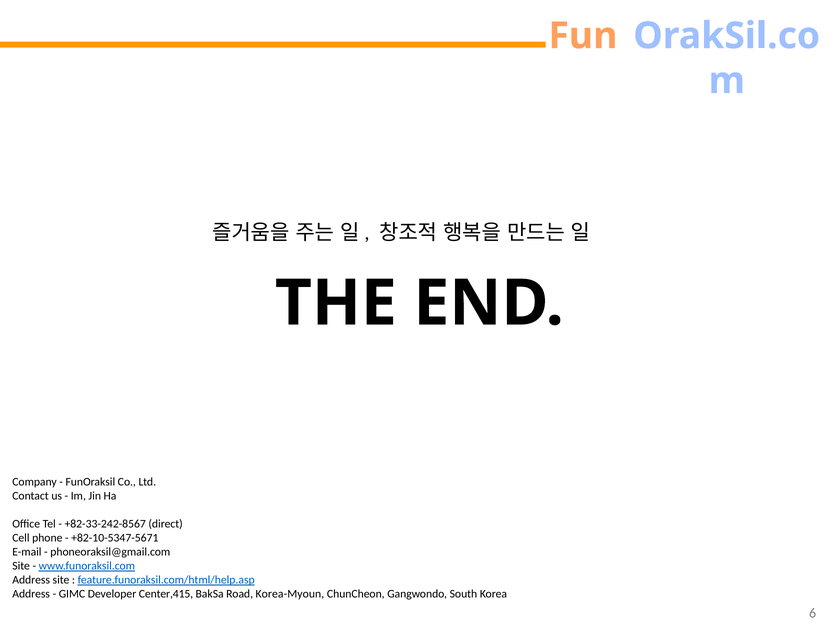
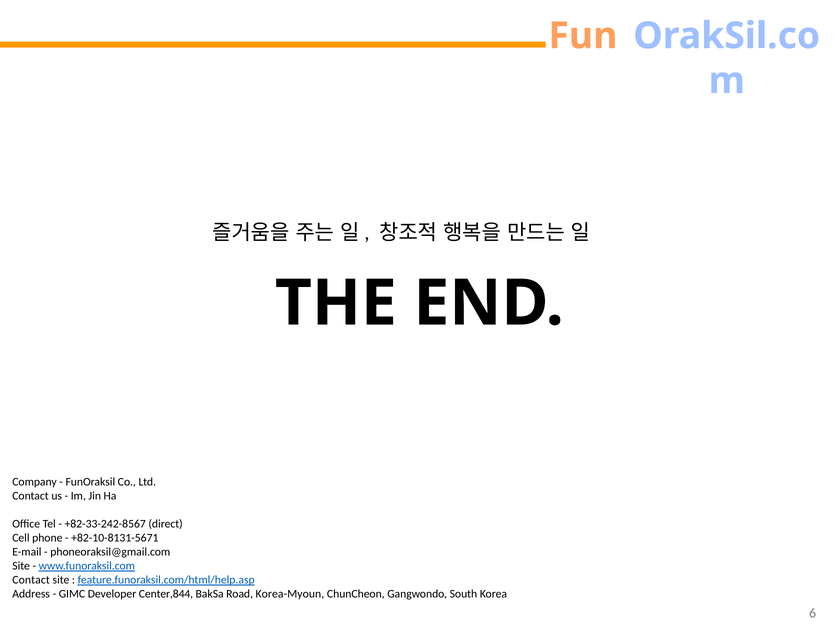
+82-10-5347-5671: +82-10-5347-5671 -> +82-10-8131-5671
Address at (31, 580): Address -> Contact
Center,415: Center,415 -> Center,844
